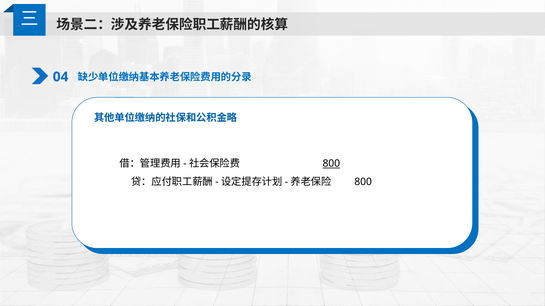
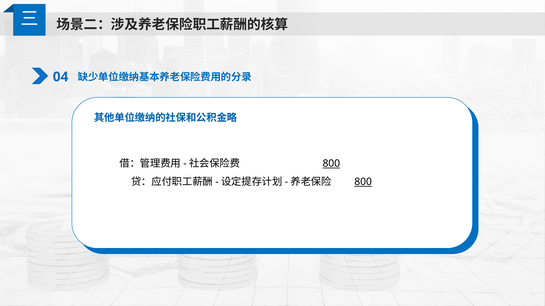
800 at (363, 182) underline: none -> present
